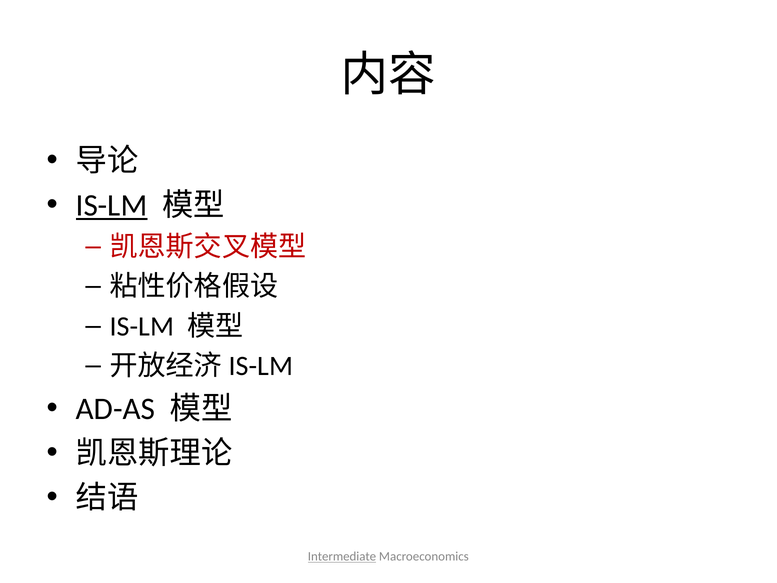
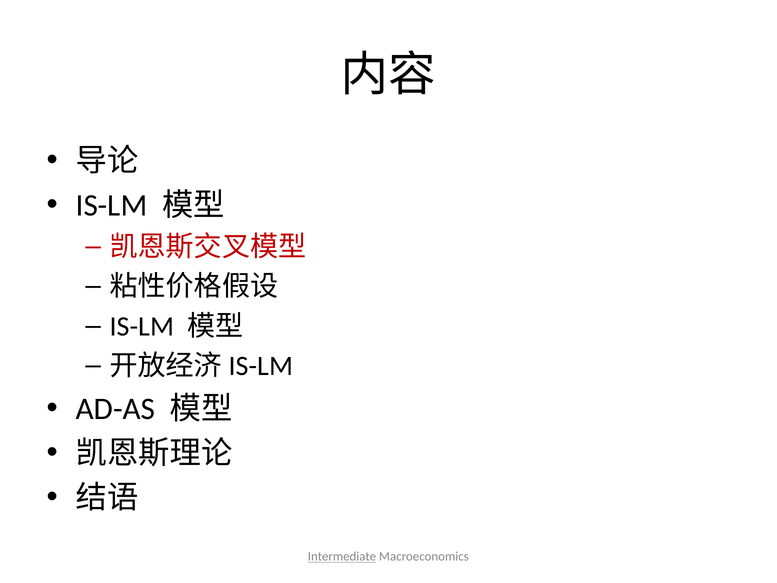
IS-LM at (112, 205) underline: present -> none
